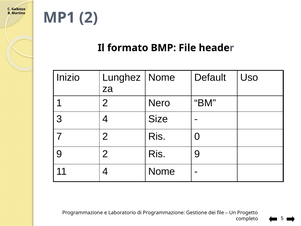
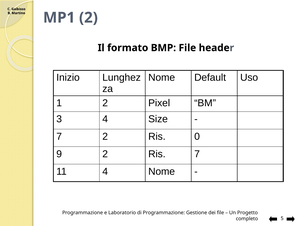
Nero: Nero -> Pixel
Ris 9: 9 -> 7
